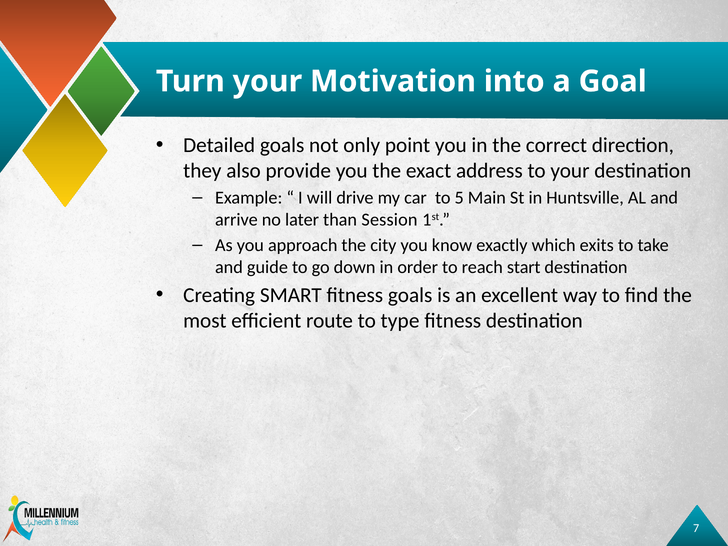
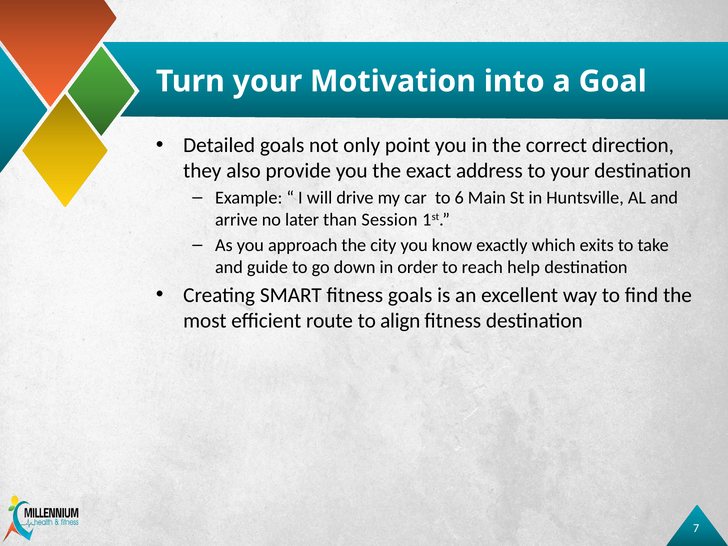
5: 5 -> 6
start: start -> help
type: type -> align
